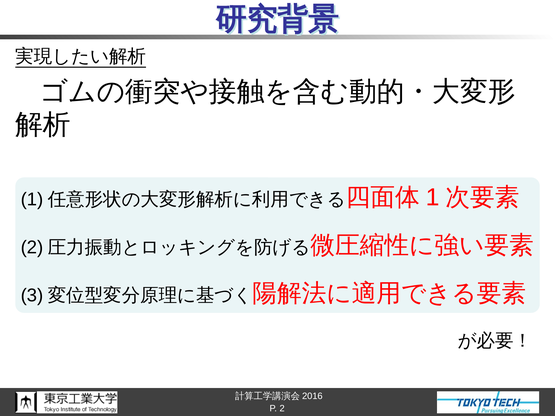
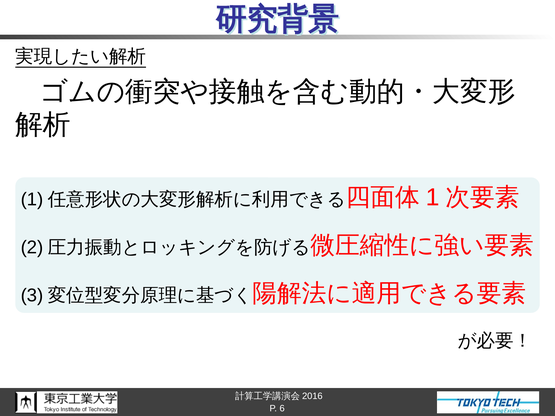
P 2: 2 -> 6
